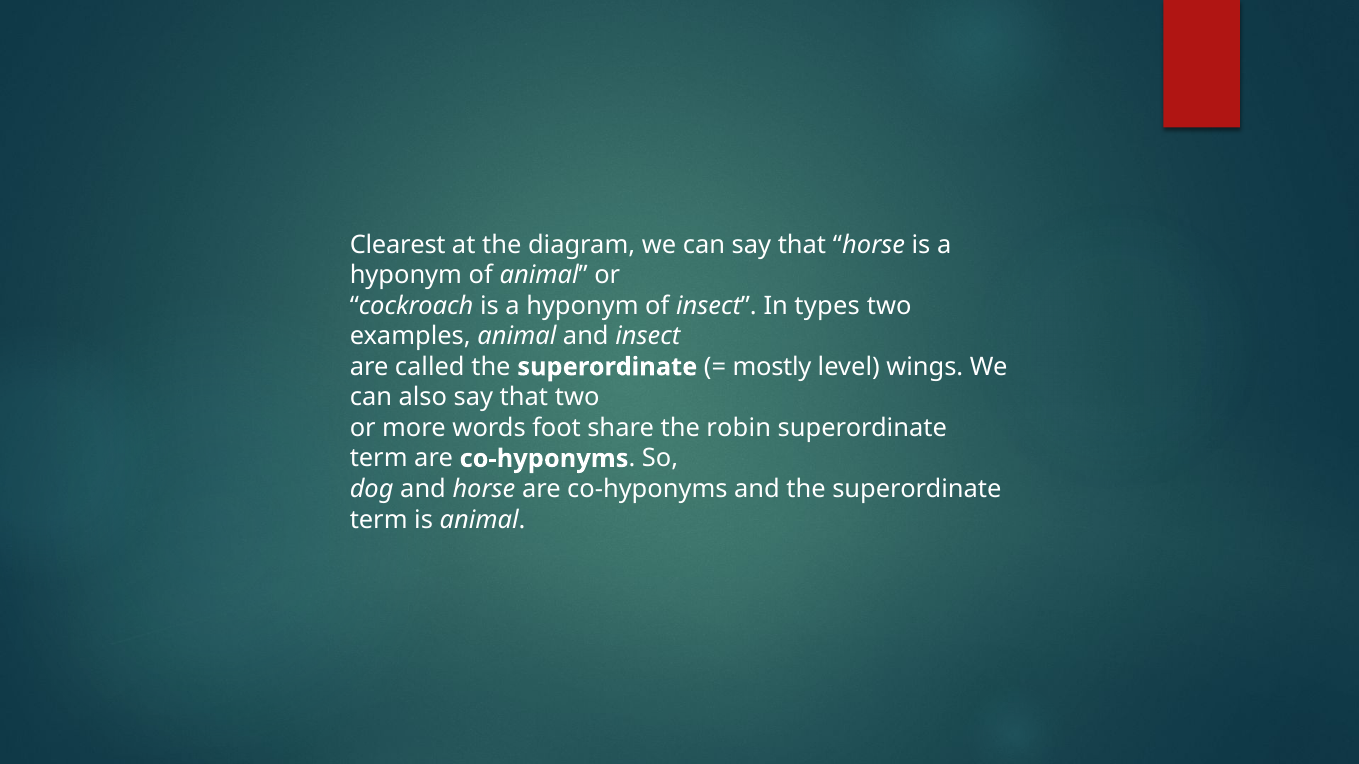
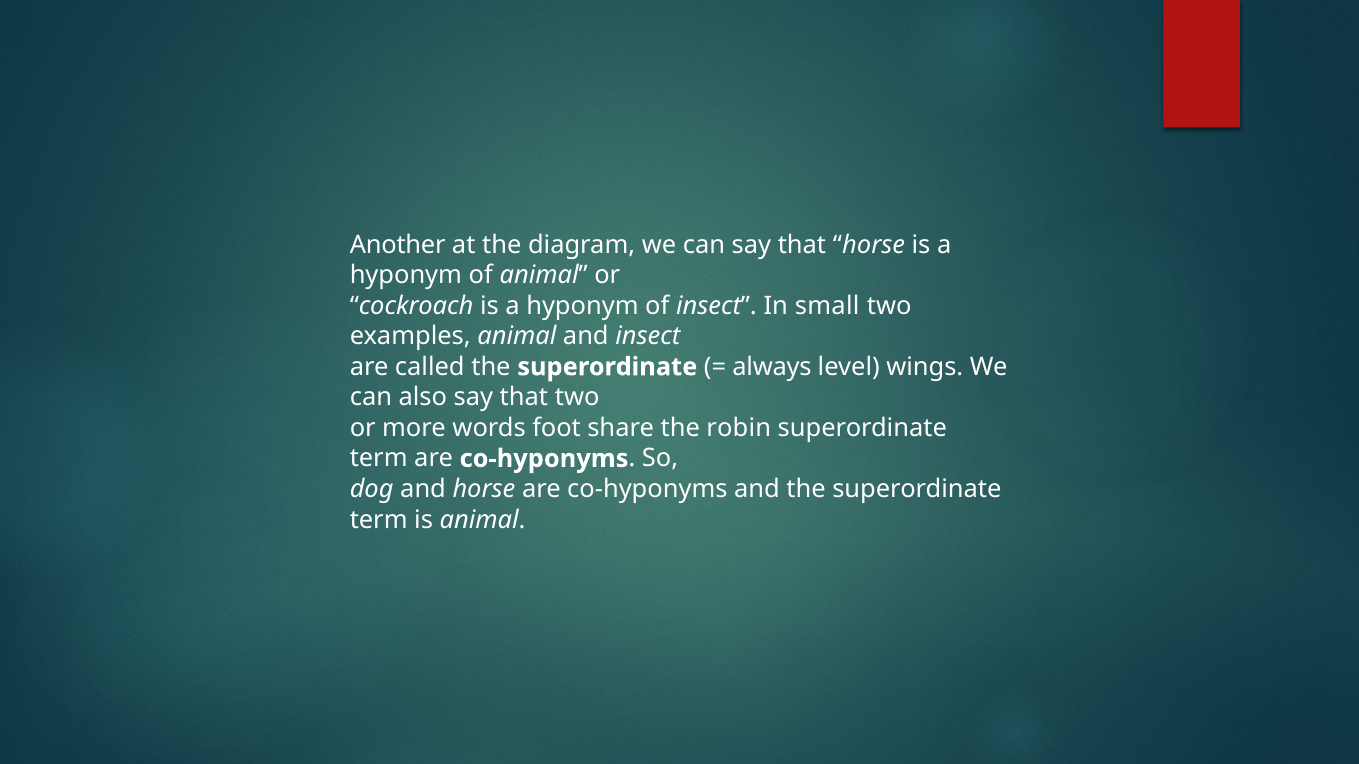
Clearest: Clearest -> Another
types: types -> small
mostly: mostly -> always
